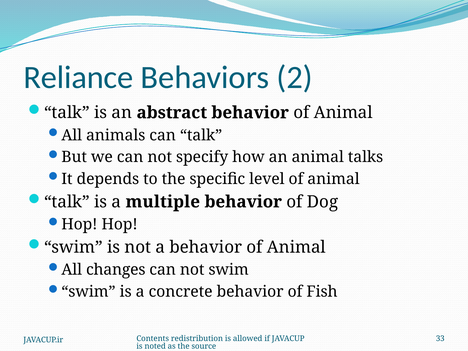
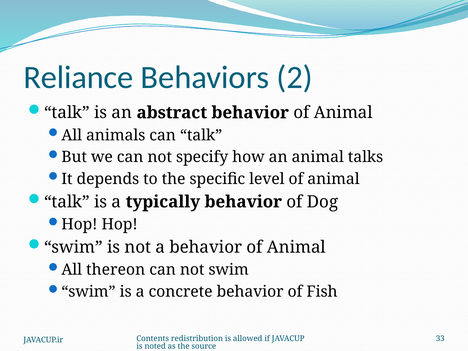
multiple: multiple -> typically
changes: changes -> thereon
